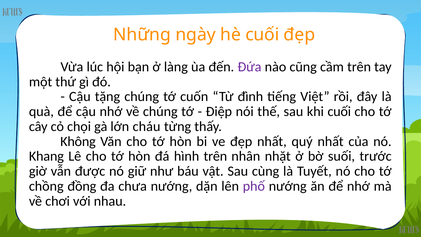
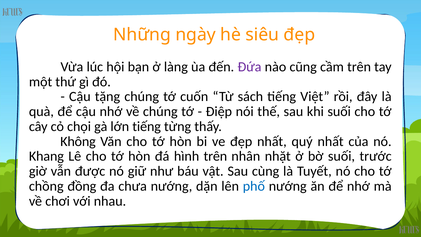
hè cuối: cuối -> siêu
đình: đình -> sách
khi cuối: cuối -> suối
lớn cháu: cháu -> tiếng
phố colour: purple -> blue
